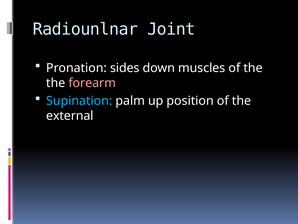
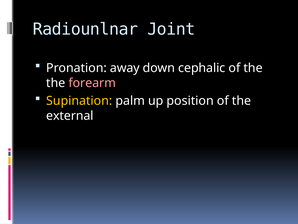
sides: sides -> away
muscles: muscles -> cephalic
Supination colour: light blue -> yellow
